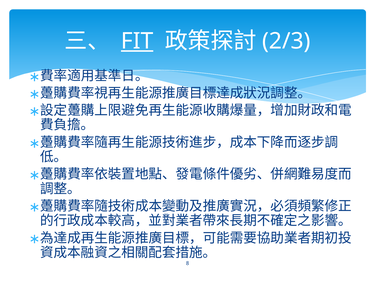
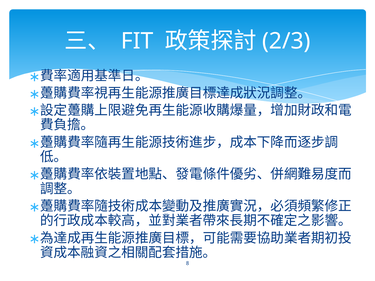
FIT underline: present -> none
